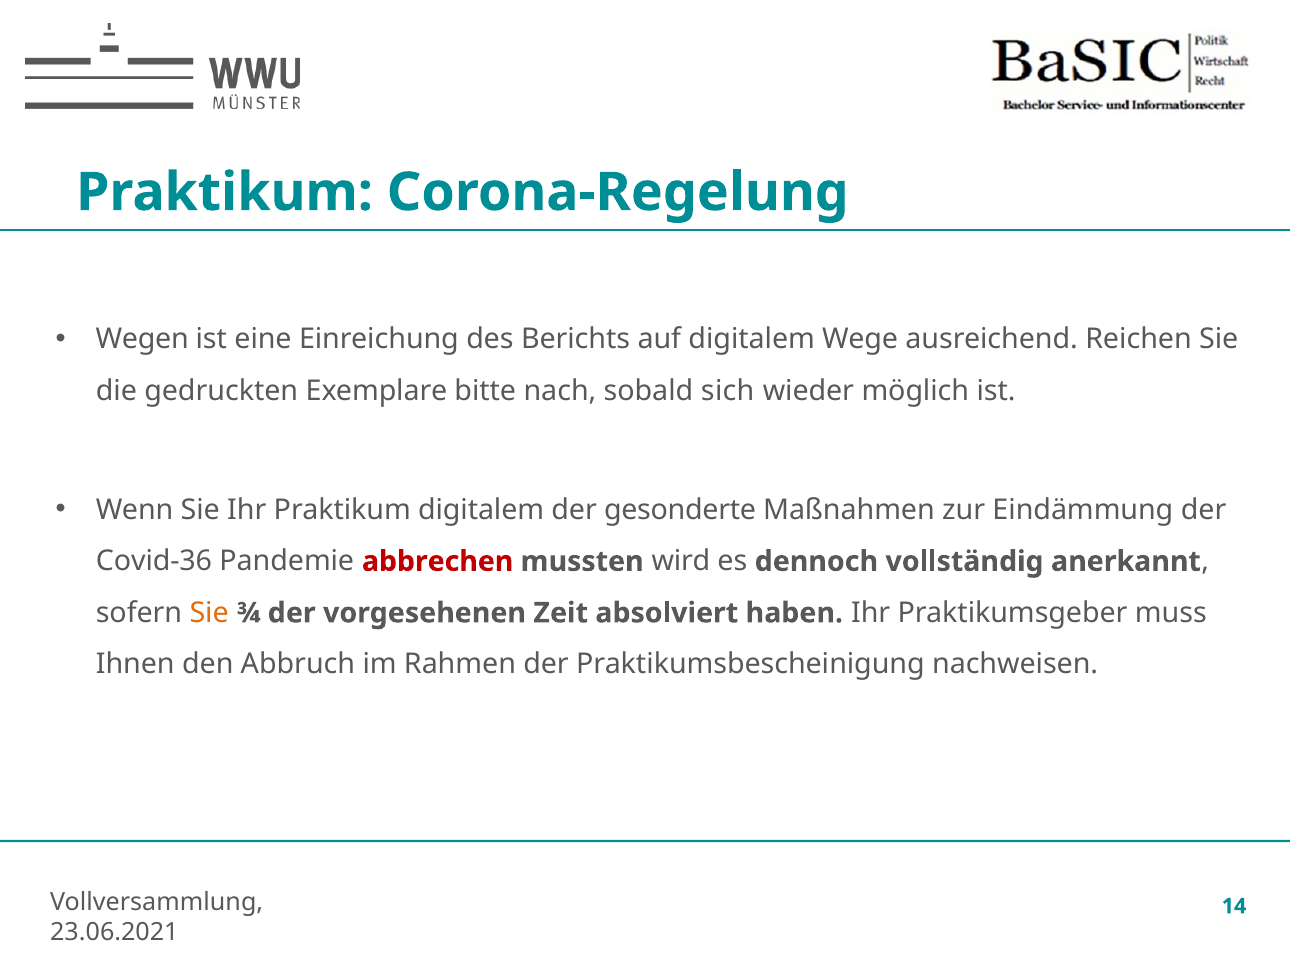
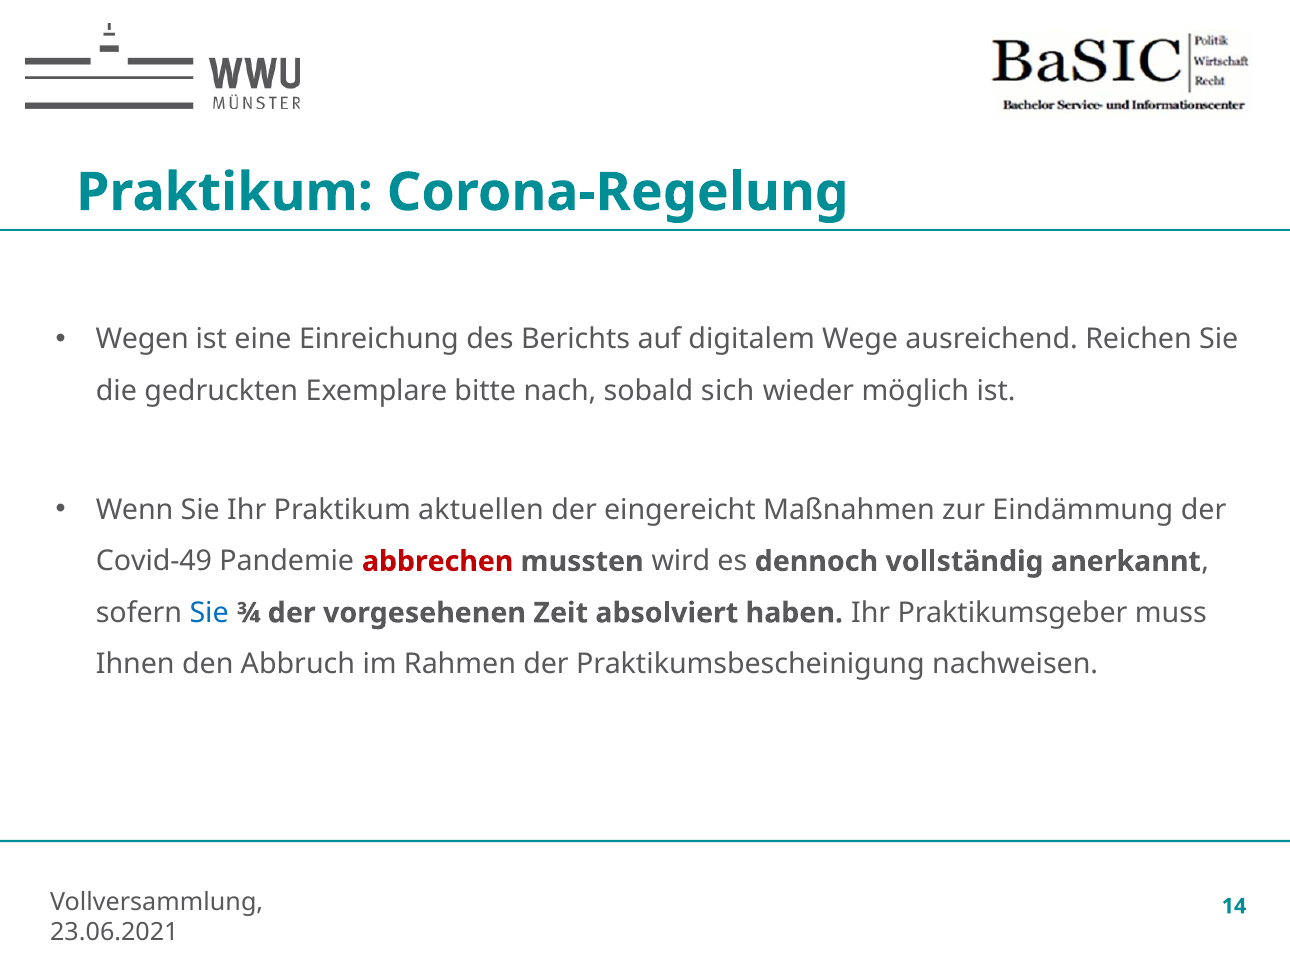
Praktikum digitalem: digitalem -> aktuellen
gesonderte: gesonderte -> eingereicht
Covid-36: Covid-36 -> Covid-49
Sie at (209, 613) colour: orange -> blue
